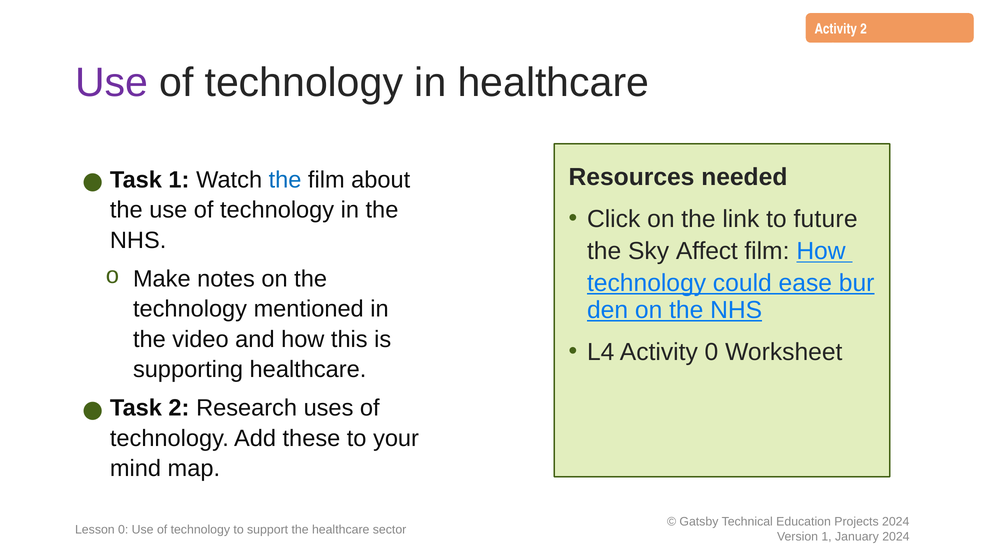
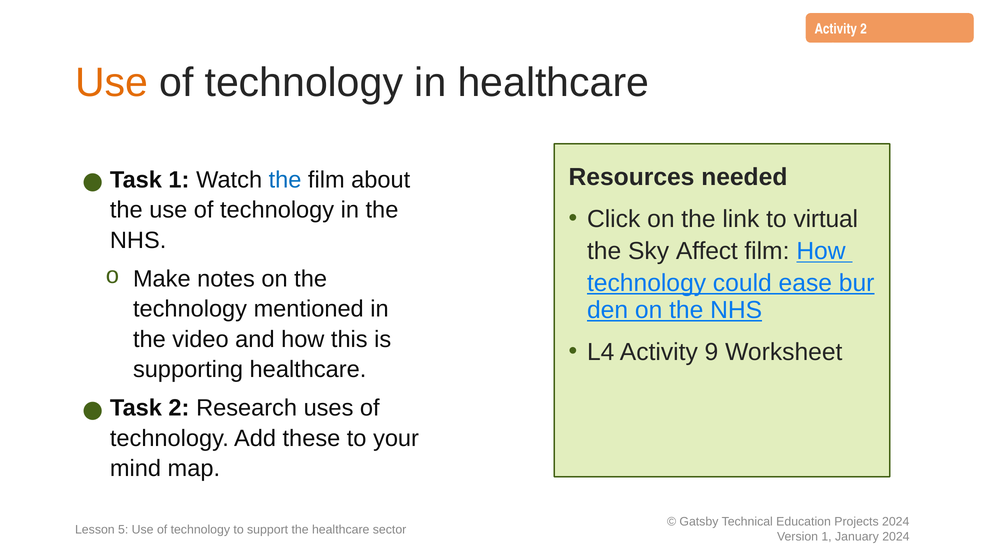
Use at (112, 83) colour: purple -> orange
future: future -> virtual
Activity 0: 0 -> 9
Lesson 0: 0 -> 5
